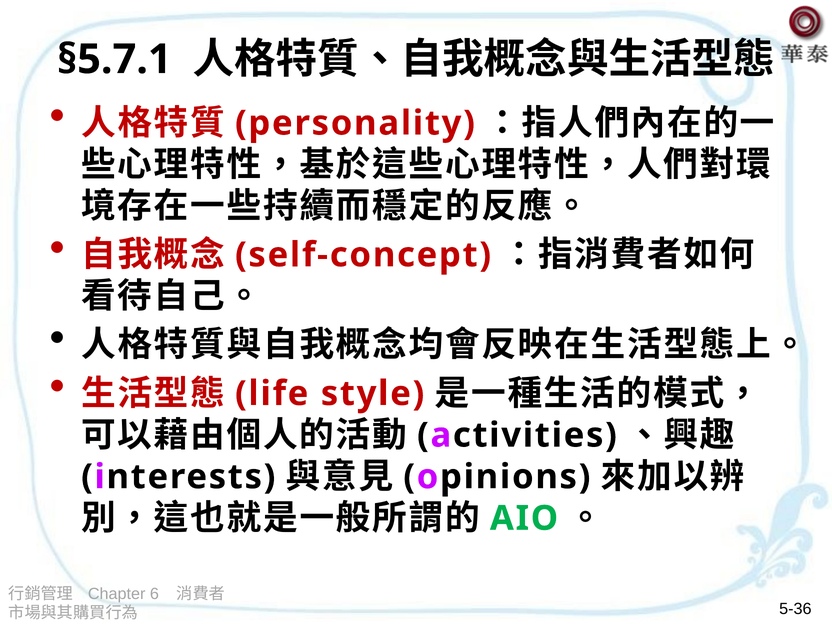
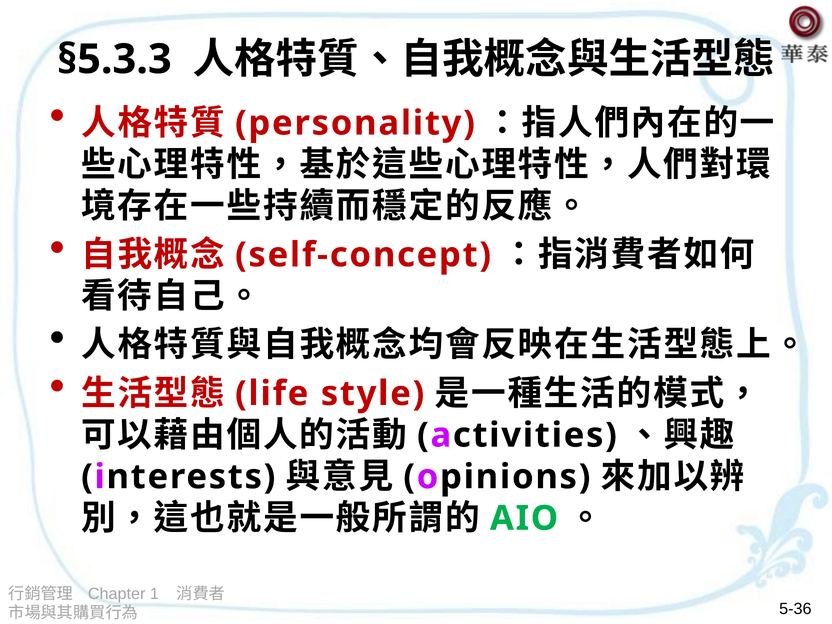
§5.7.1: §5.7.1 -> §5.3.3
6: 6 -> 1
